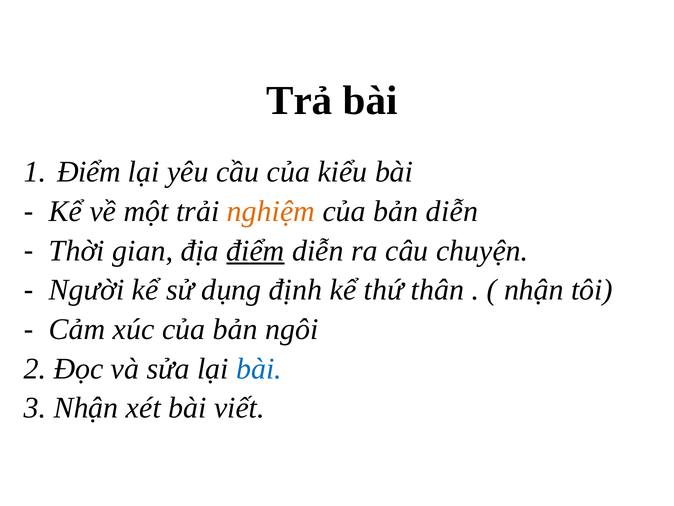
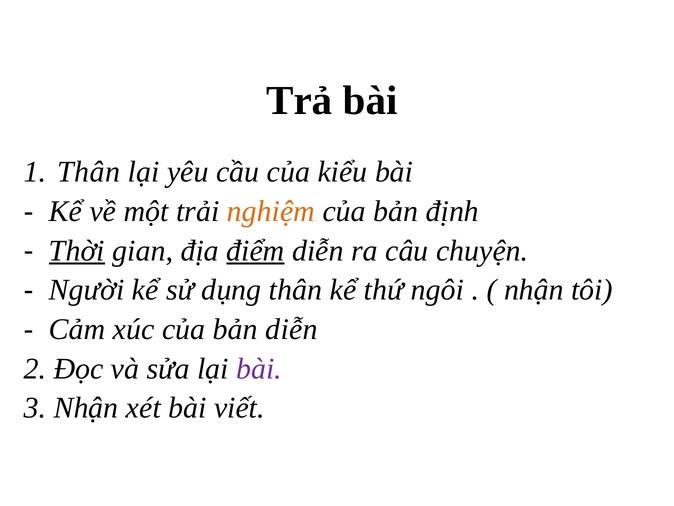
Điểm at (89, 172): Điểm -> Thân
bản diễn: diễn -> định
Thời underline: none -> present
dụng định: định -> thân
thân: thân -> ngôi
bản ngôi: ngôi -> diễn
bài at (259, 368) colour: blue -> purple
